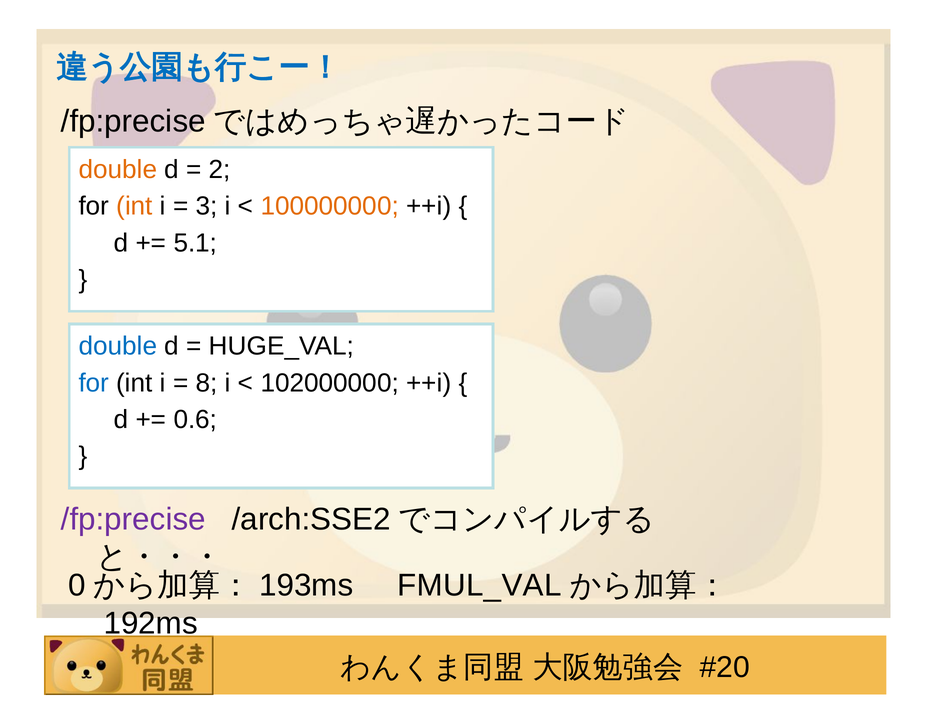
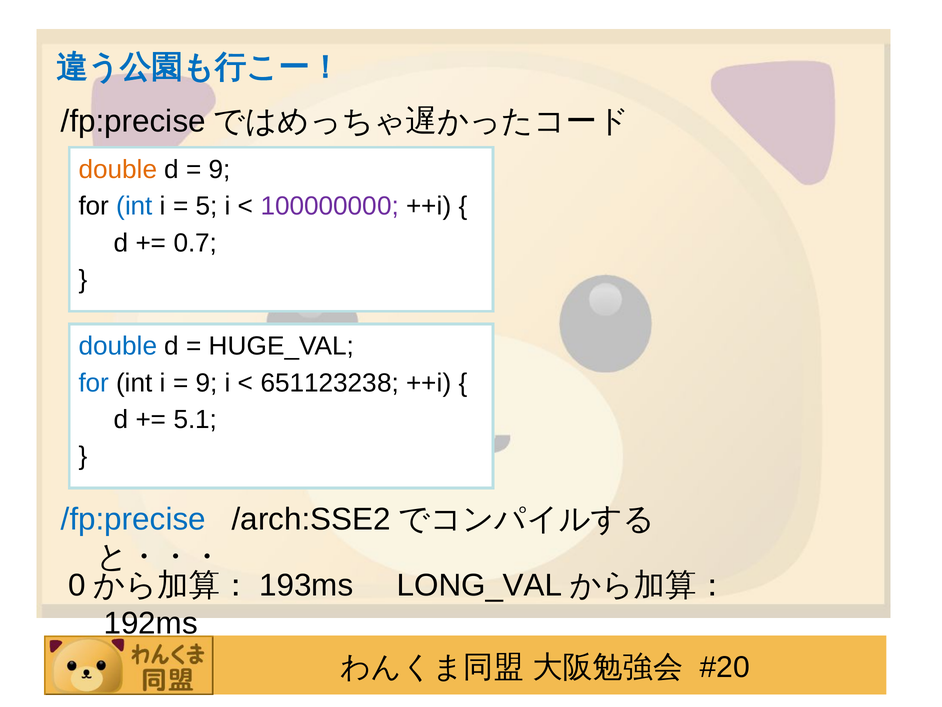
2 at (220, 169): 2 -> 9
int at (135, 206) colour: orange -> blue
3: 3 -> 5
100000000 colour: orange -> purple
5.1: 5.1 -> 0.7
8 at (207, 383): 8 -> 9
102000000: 102000000 -> 651123238
0.6: 0.6 -> 5.1
/fp:precise at (133, 519) colour: purple -> blue
FMUL_VAL: FMUL_VAL -> LONG_VAL
